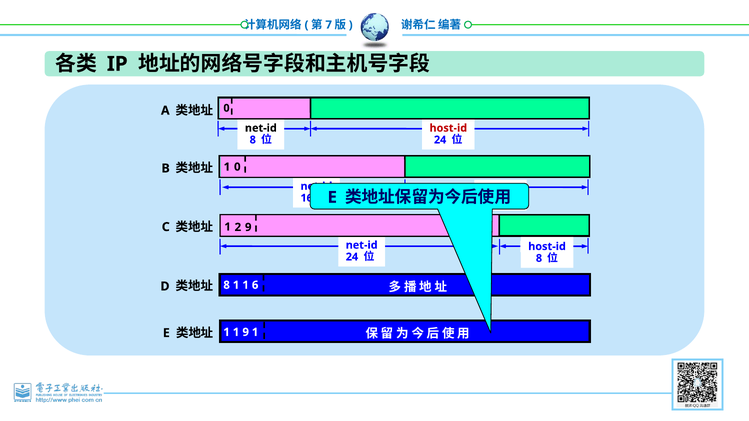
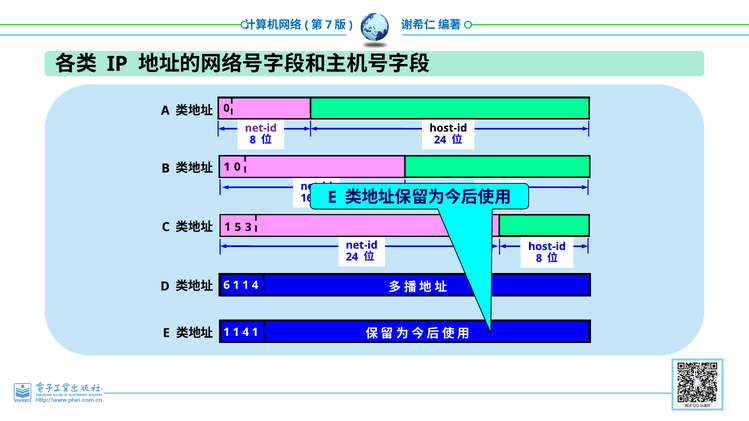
net-id at (261, 128) colour: black -> purple
host-id at (448, 128) colour: red -> black
2: 2 -> 5
9 at (248, 227): 9 -> 3
8 at (227, 285): 8 -> 6
6 at (255, 285): 6 -> 4
9 at (246, 332): 9 -> 4
